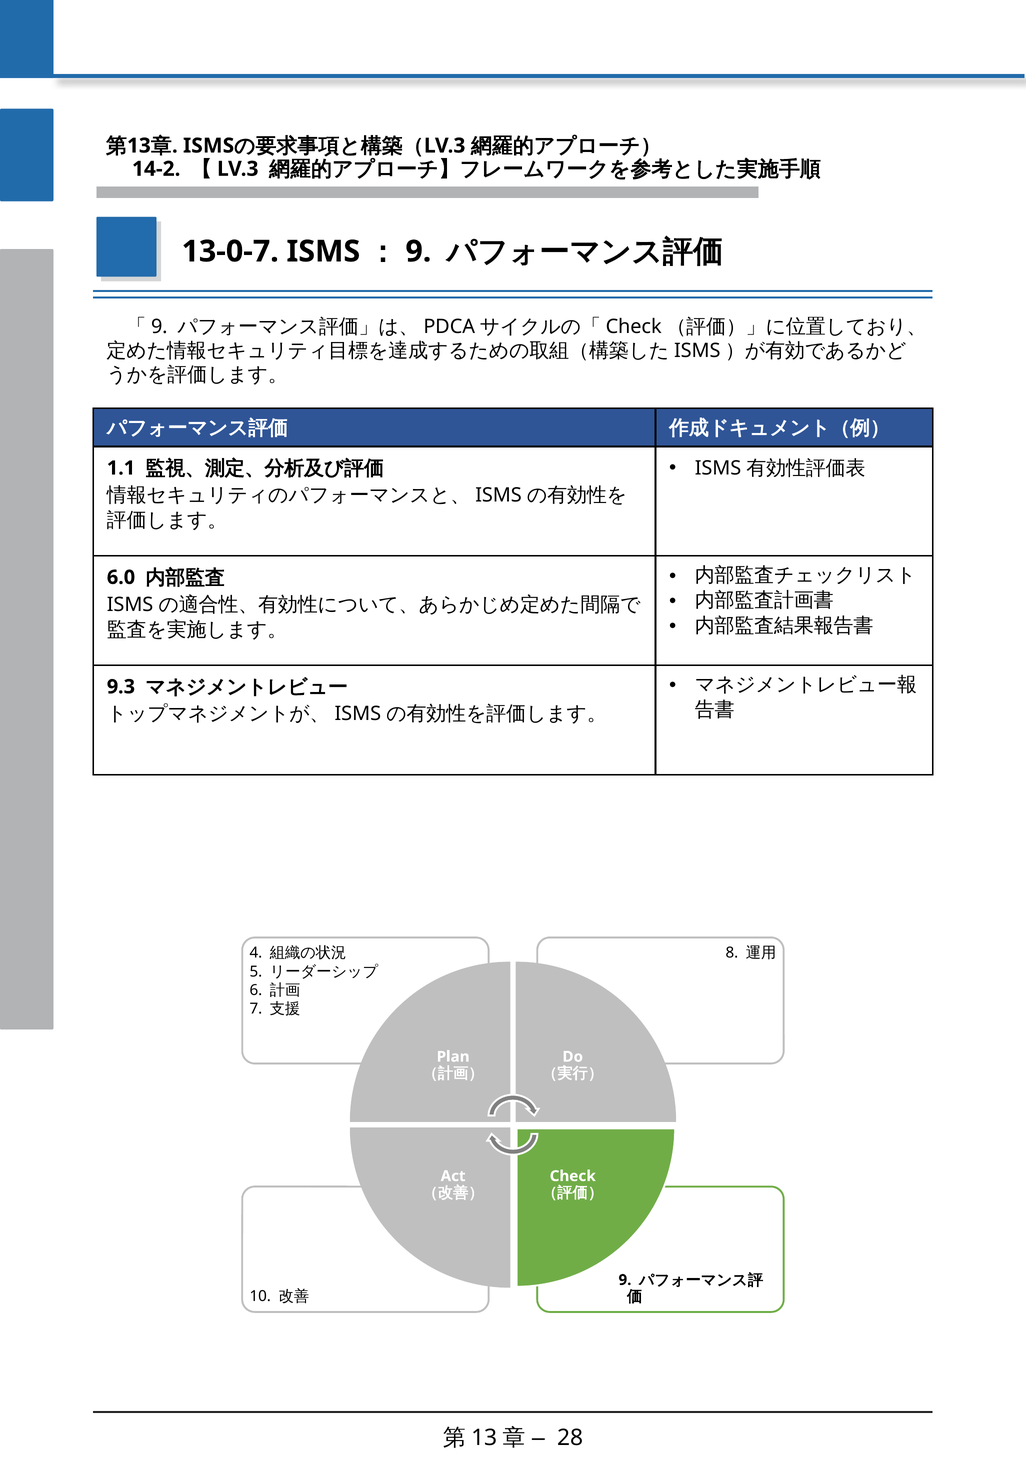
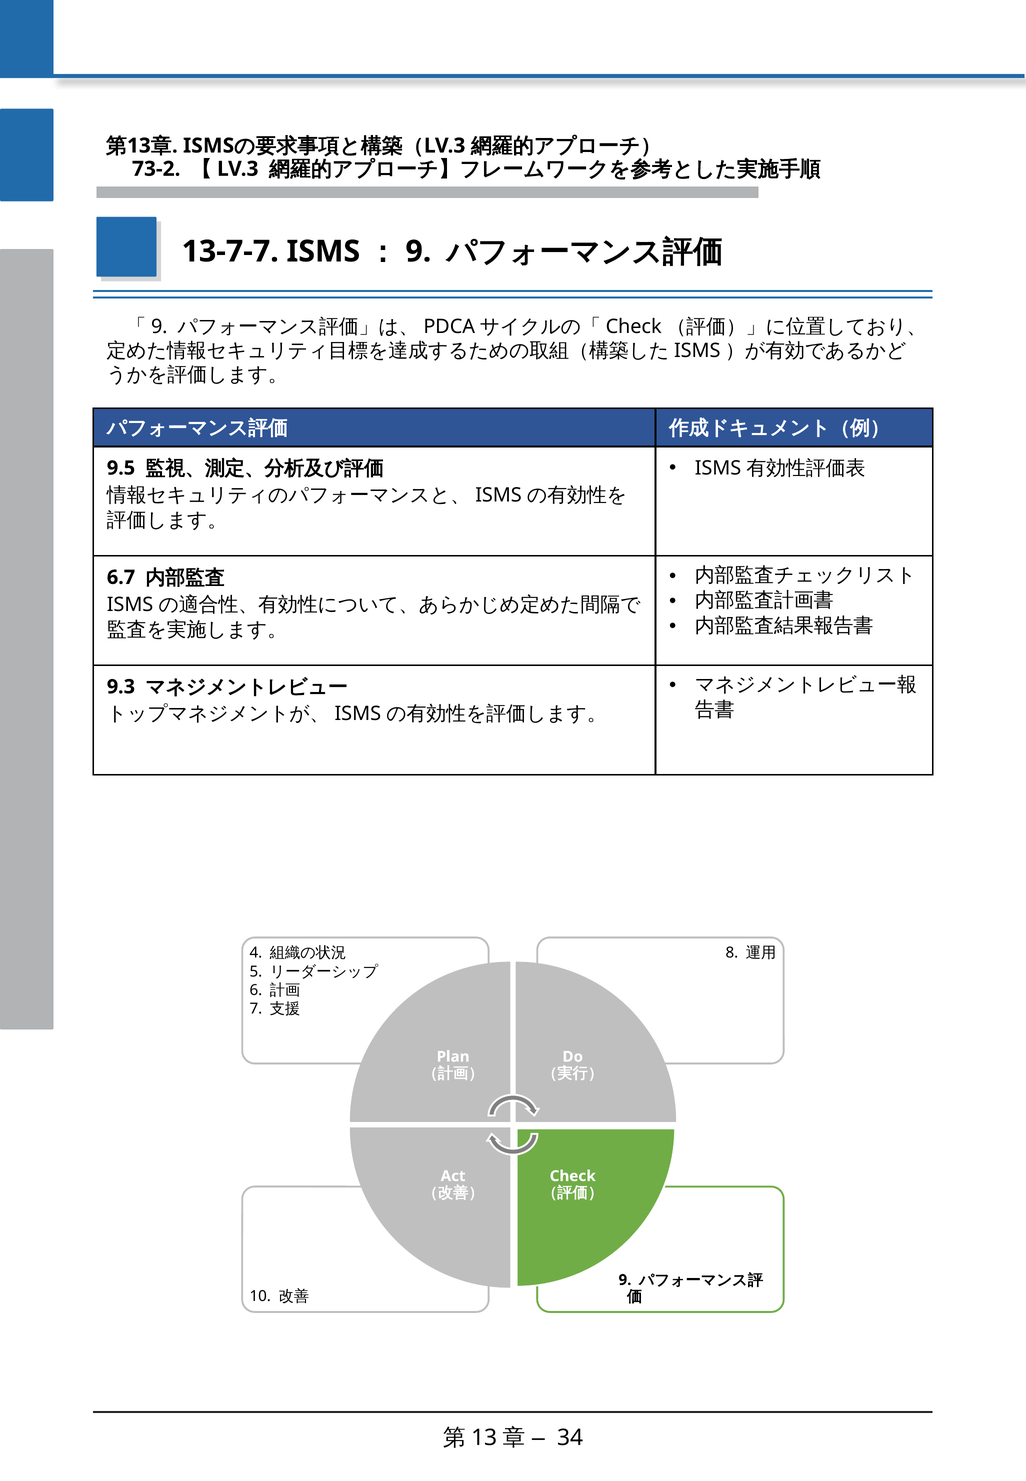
14-2: 14-2 -> 73-2
13-0-7: 13-0-7 -> 13-7-7
1.1: 1.1 -> 9.5
6.0: 6.0 -> 6.7
28: 28 -> 34
